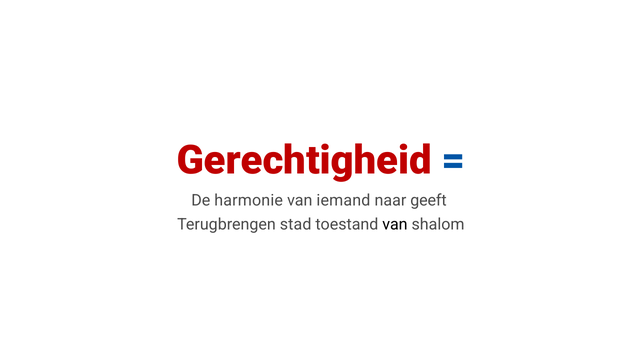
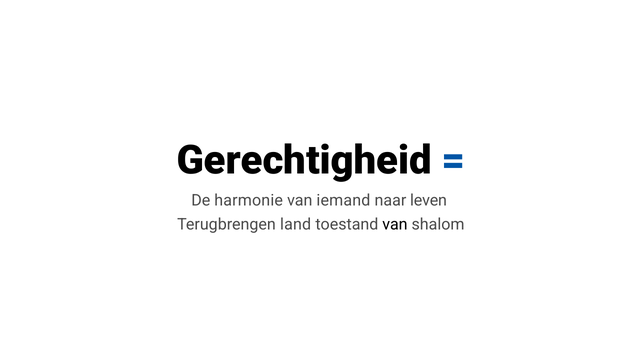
Gerechtigheid colour: red -> black
geeft: geeft -> leven
stad: stad -> land
